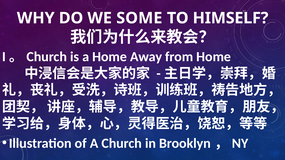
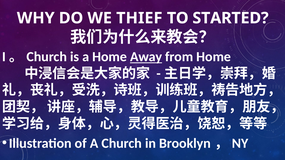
SOME: SOME -> THIEF
HIMSELF: HIMSELF -> STARTED
Away underline: none -> present
